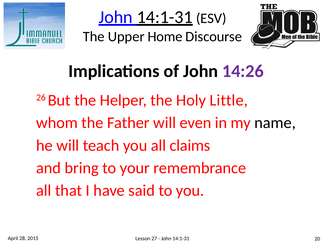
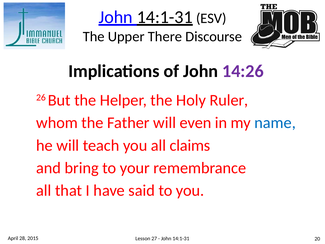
Home: Home -> There
Little: Little -> Ruler
name colour: black -> blue
